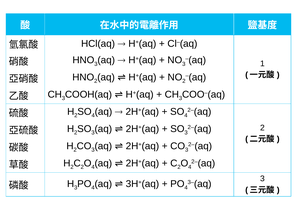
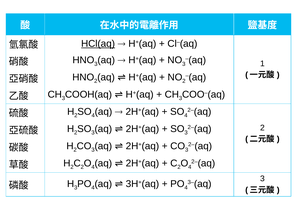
HCl(aq underline: none -> present
